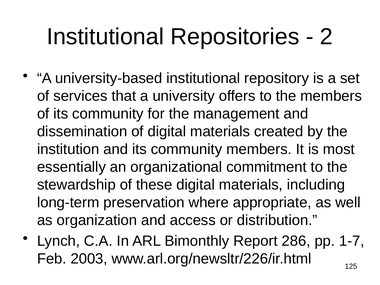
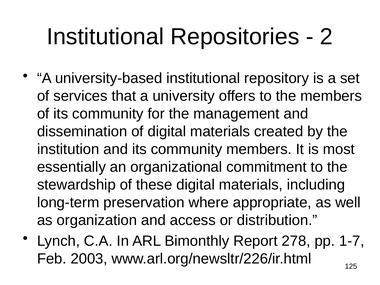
286: 286 -> 278
